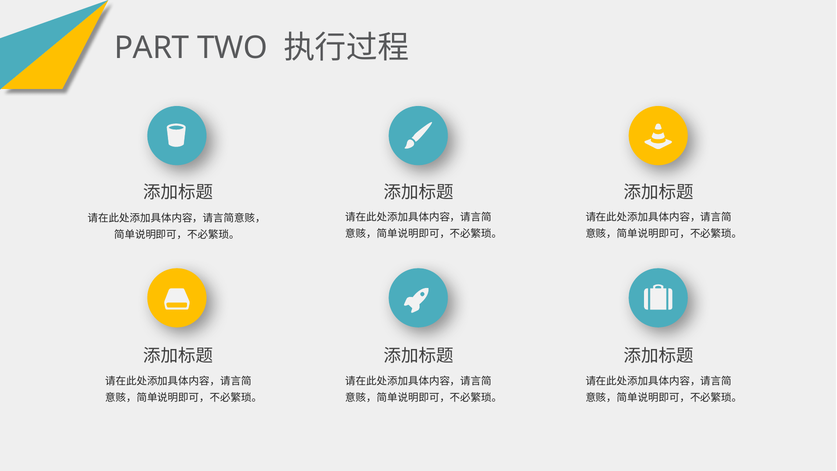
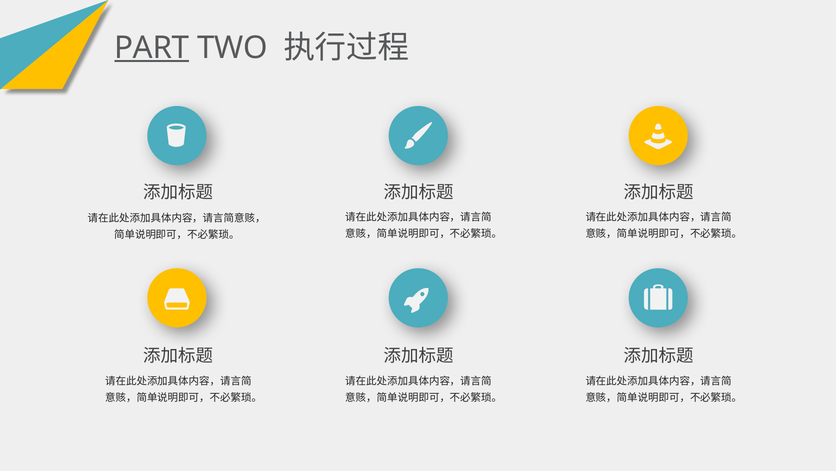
PART underline: none -> present
